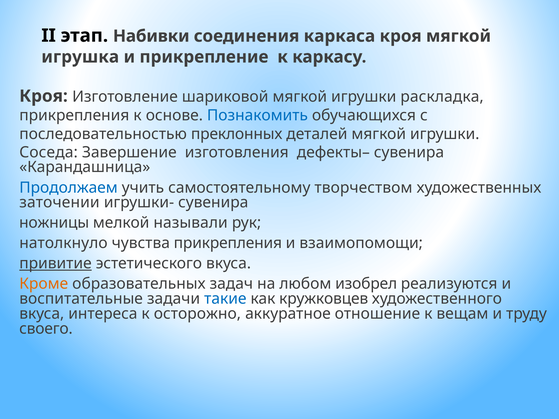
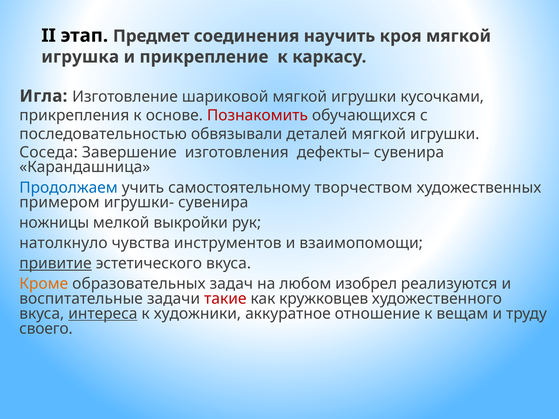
Набивки: Набивки -> Предмет
каркаса: каркаса -> научить
Кроя at (44, 96): Кроя -> Игла
раскладка: раскладка -> кусочками
Познакомить colour: blue -> red
преклонных: преклонных -> обвязывали
заточении: заточении -> примером
называли: называли -> выкройки
чувства прикрепления: прикрепления -> инструментов
такие colour: blue -> red
интереса underline: none -> present
осторожно: осторожно -> художники
